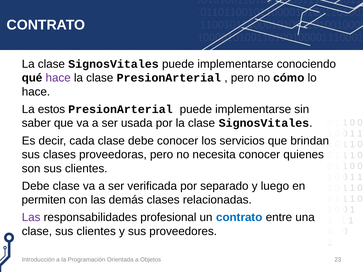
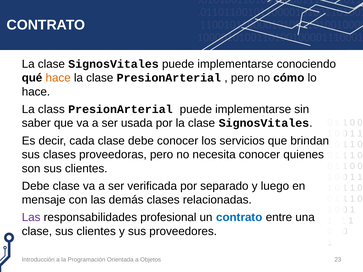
hace at (58, 78) colour: purple -> orange
estos: estos -> class
permiten: permiten -> mensaje
